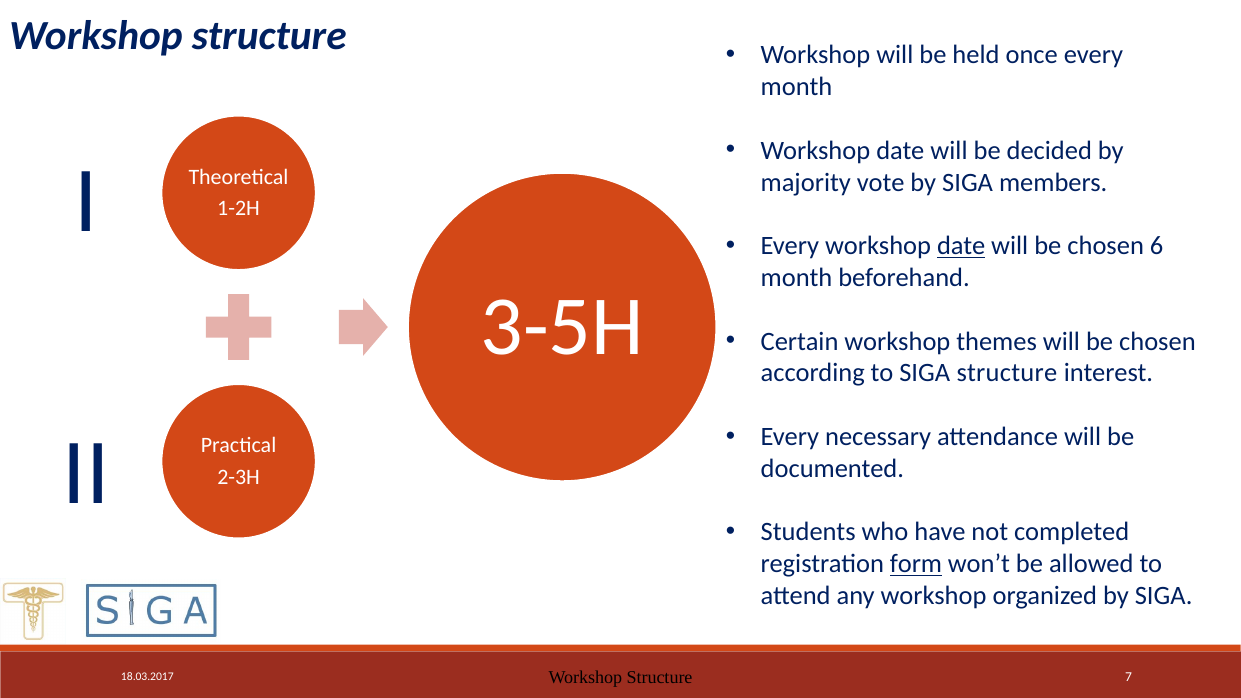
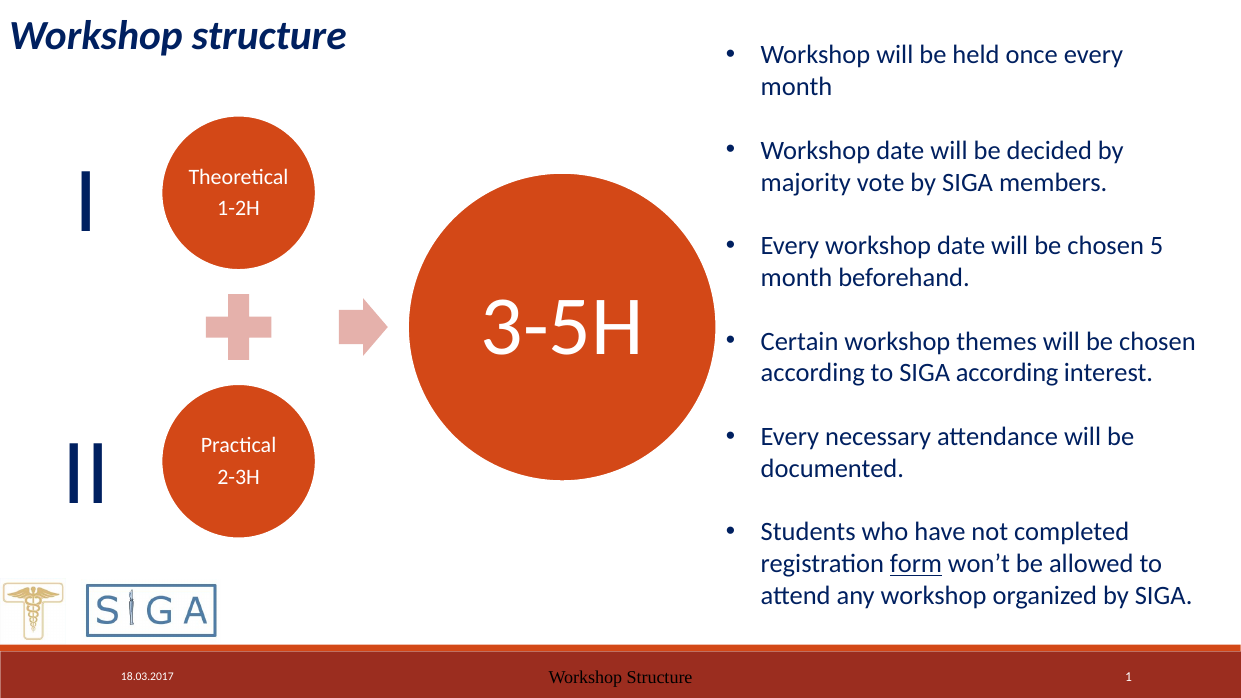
date at (961, 246) underline: present -> none
6: 6 -> 5
SIGA structure: structure -> according
7: 7 -> 1
